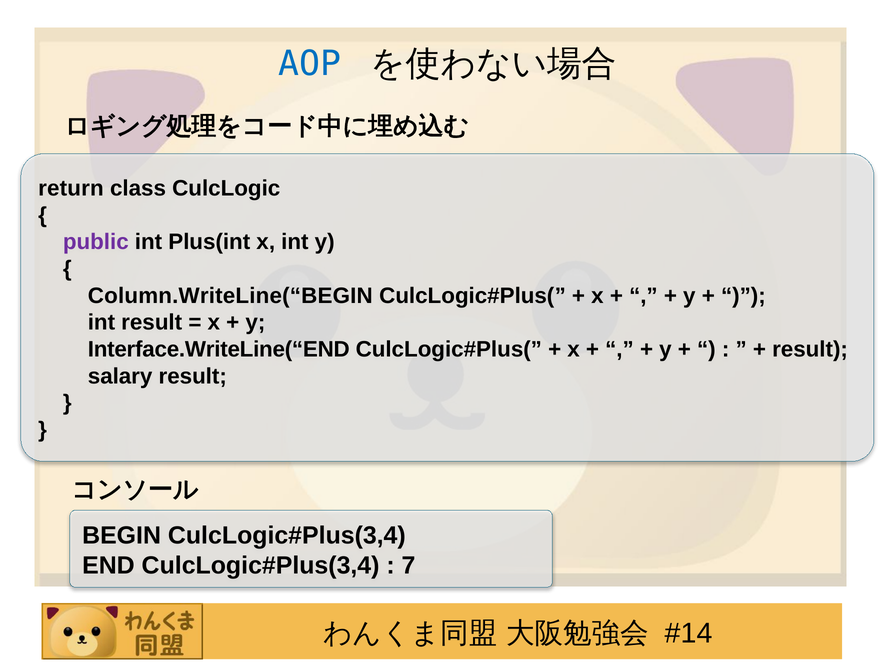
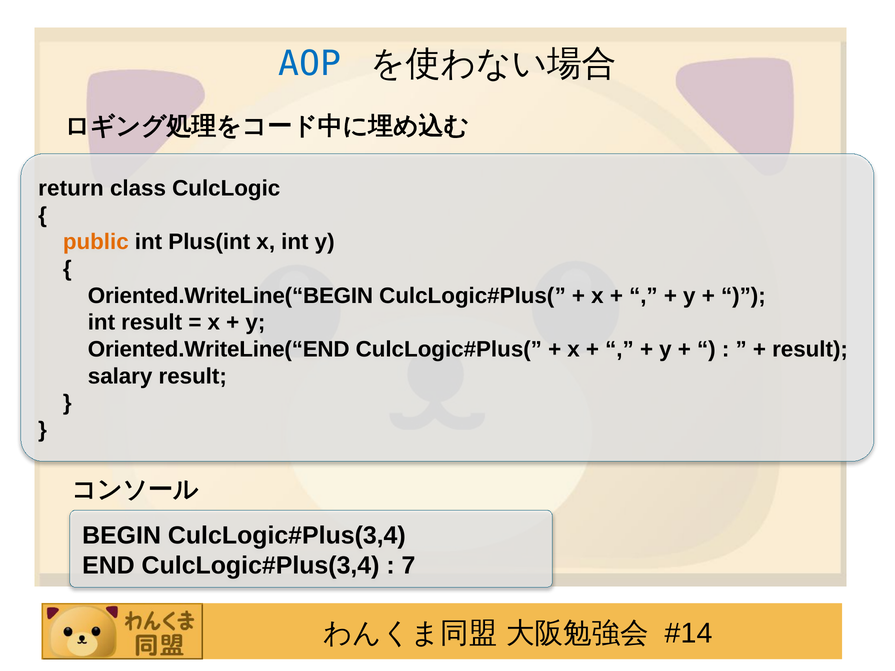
public colour: purple -> orange
Column.WriteLine(“BEGIN: Column.WriteLine(“BEGIN -> Oriented.WriteLine(“BEGIN
Interface.WriteLine(“END: Interface.WriteLine(“END -> Oriented.WriteLine(“END
